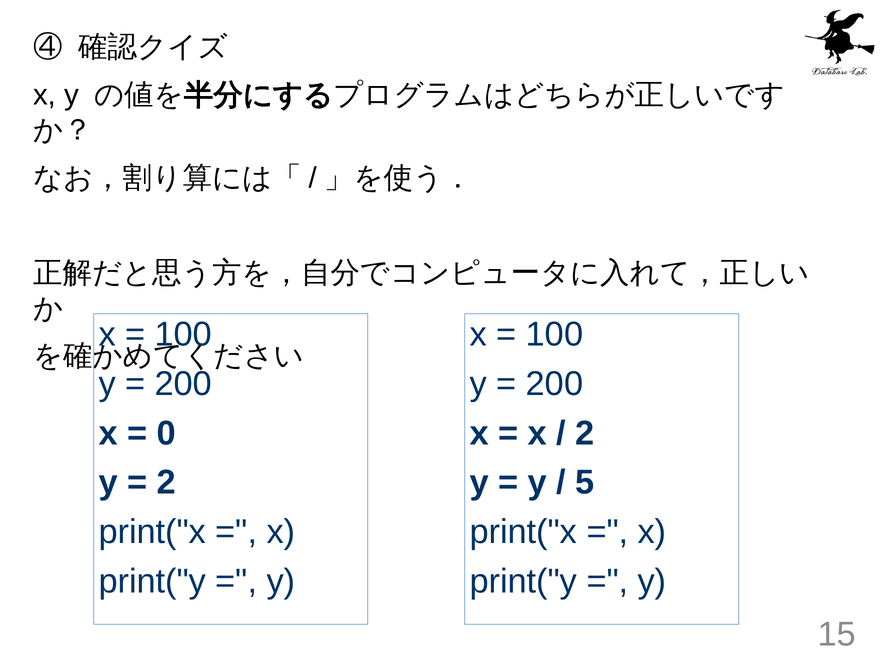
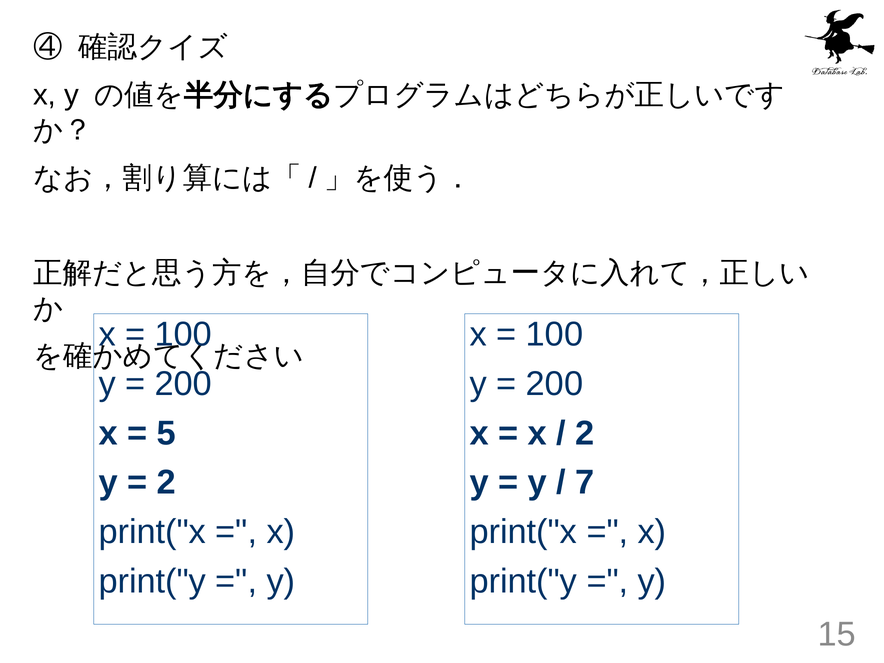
0: 0 -> 5
5: 5 -> 7
